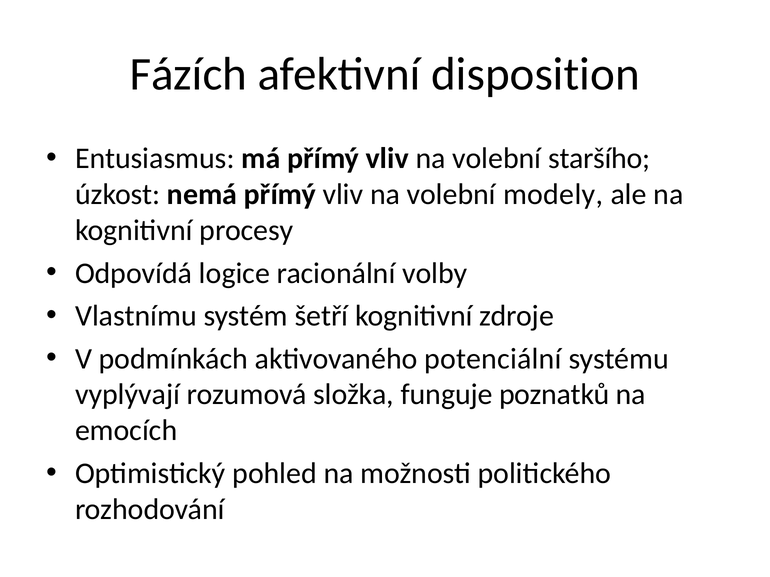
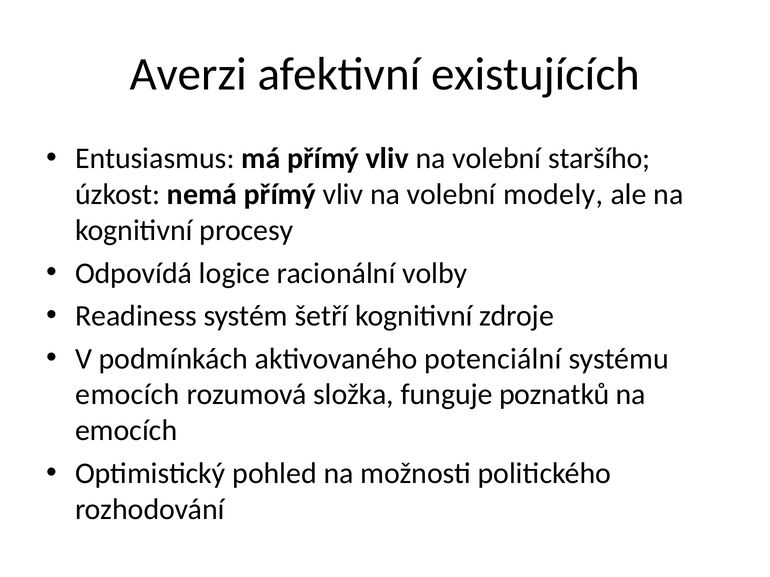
Fázích: Fázích -> Averzi
disposition: disposition -> existujících
Vlastnímu: Vlastnímu -> Readiness
vyplývají at (128, 395): vyplývají -> emocích
